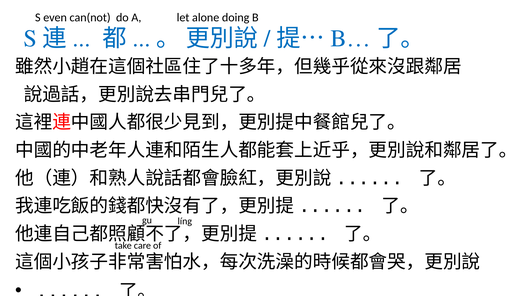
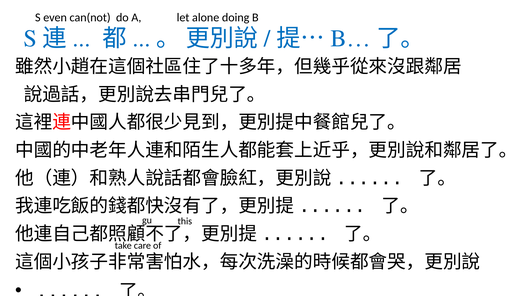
líng: líng -> this
